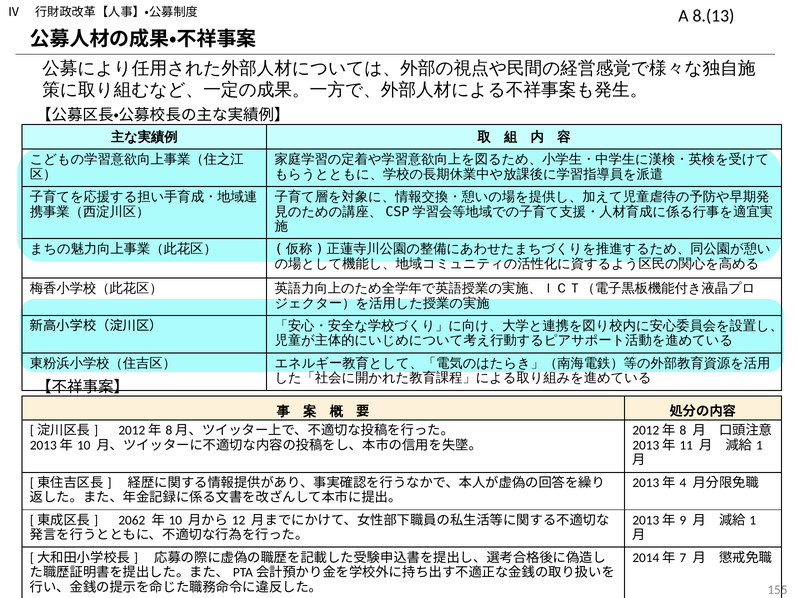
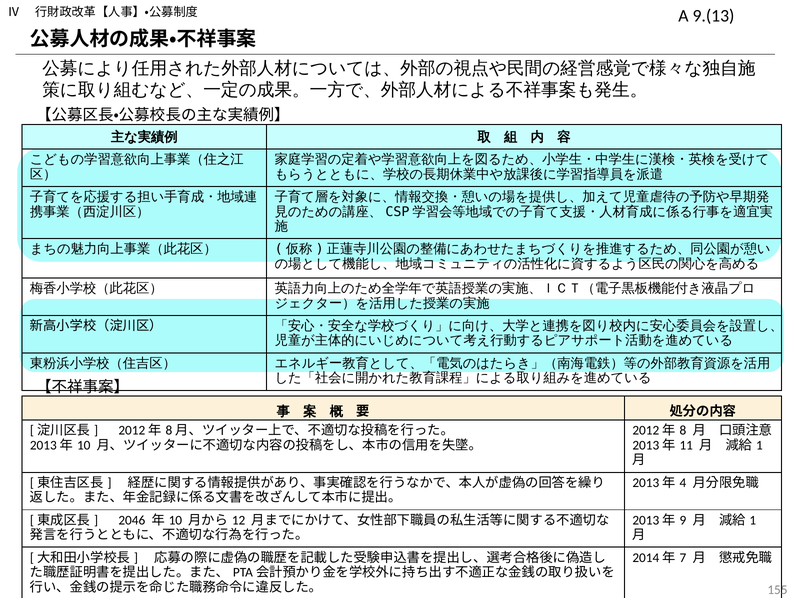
8.(13: 8.(13 -> 9.(13
2062: 2062 -> 2046
